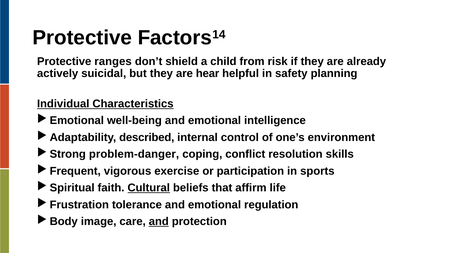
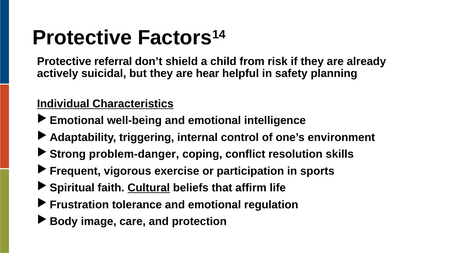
ranges: ranges -> referral
described: described -> triggering
and at (159, 221) underline: present -> none
